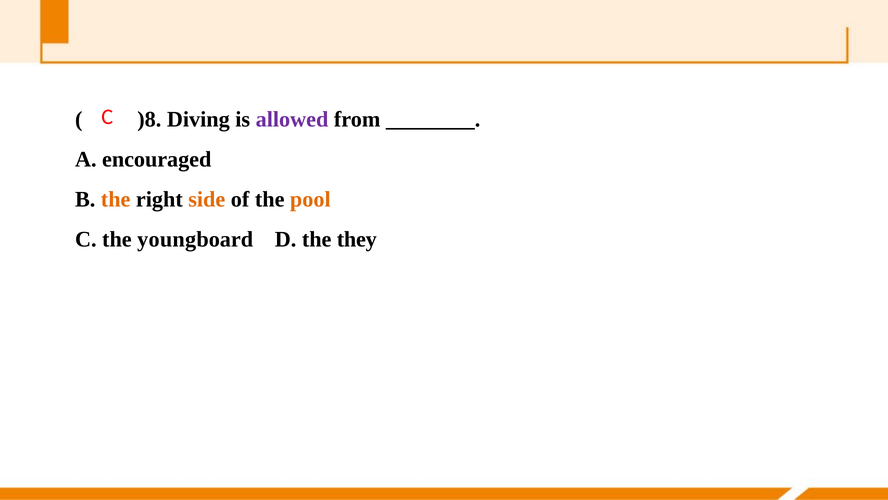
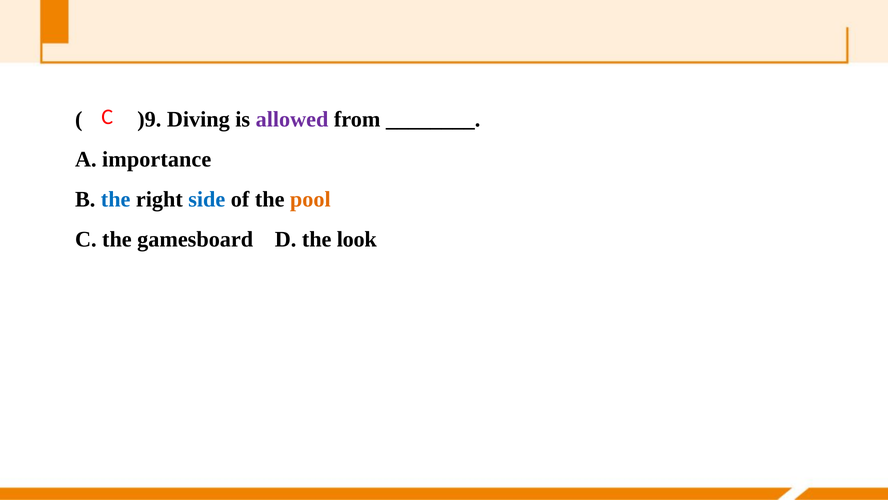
)8: )8 -> )9
encouraged: encouraged -> importance
the at (116, 199) colour: orange -> blue
side colour: orange -> blue
young: young -> games
they: they -> look
